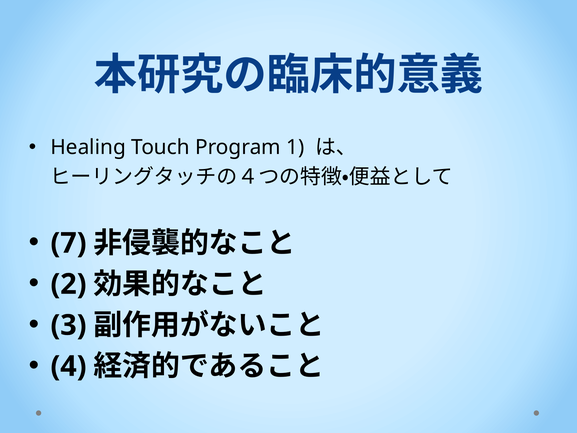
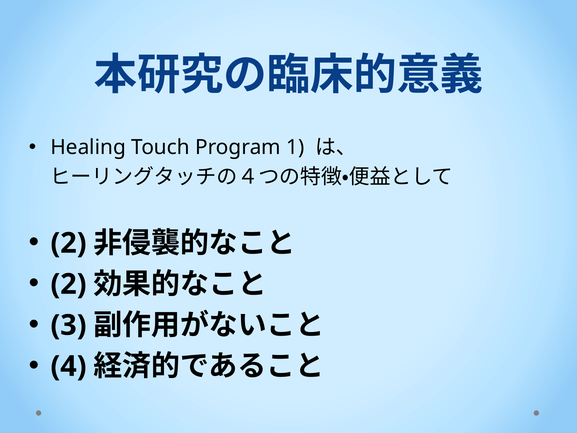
7 at (69, 243): 7 -> 2
